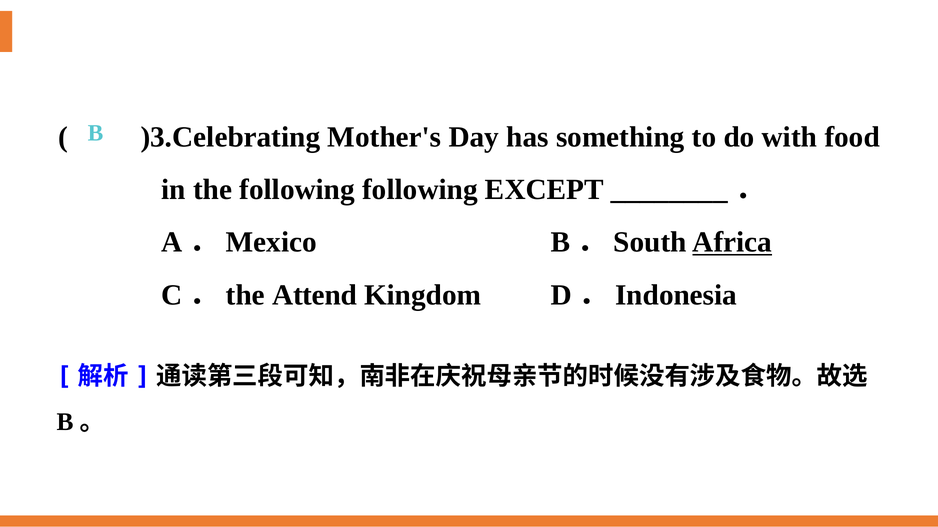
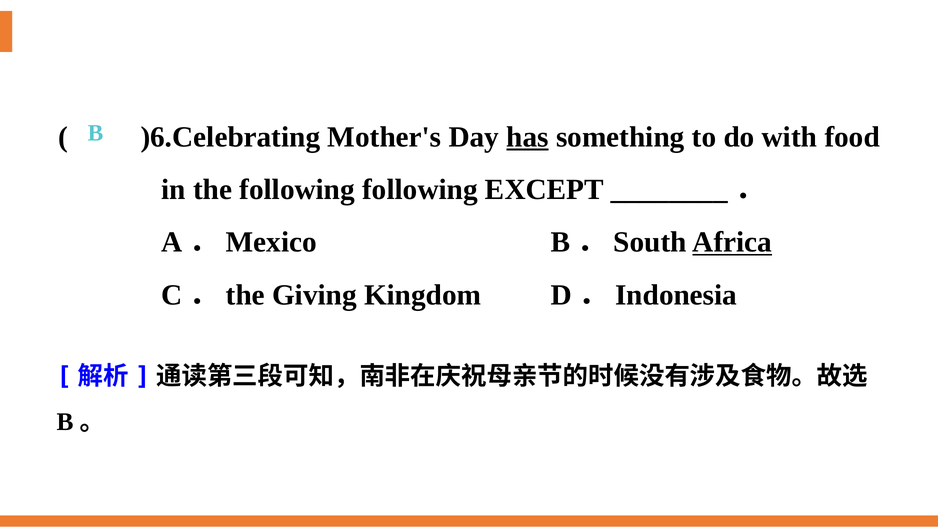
)3.Celebrating: )3.Celebrating -> )6.Celebrating
has underline: none -> present
Attend: Attend -> Giving
